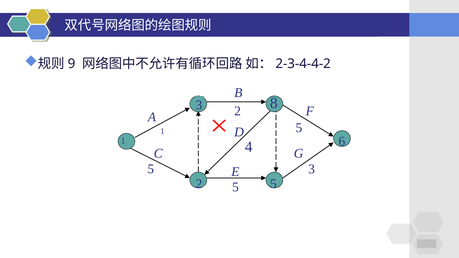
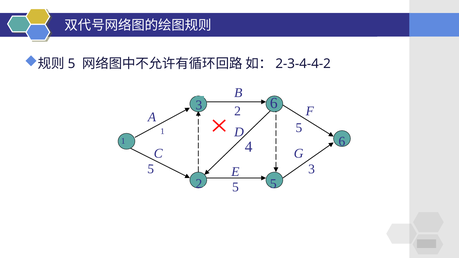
9 at (72, 64): 9 -> 5
8 at (274, 103): 8 -> 6
